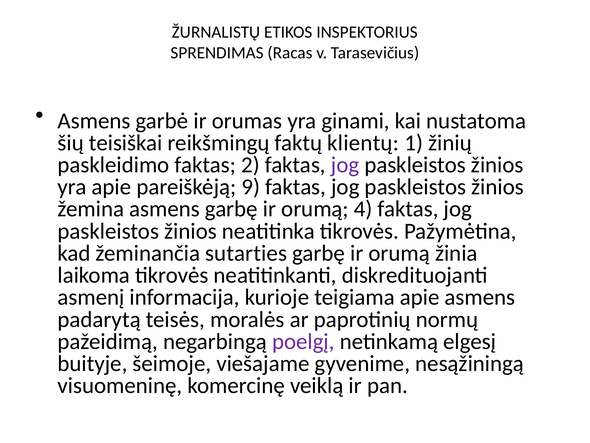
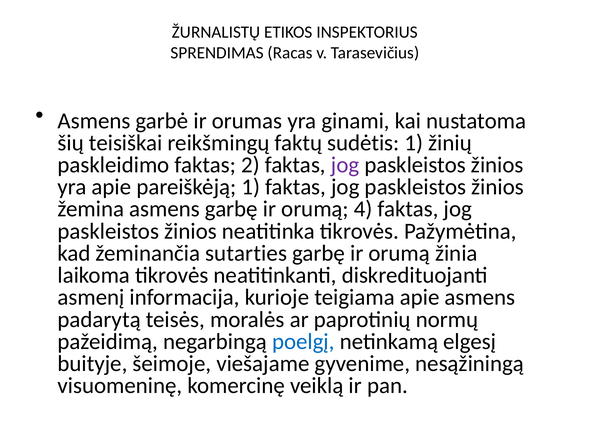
klientų: klientų -> sudėtis
pareiškėją 9: 9 -> 1
poelgį colour: purple -> blue
